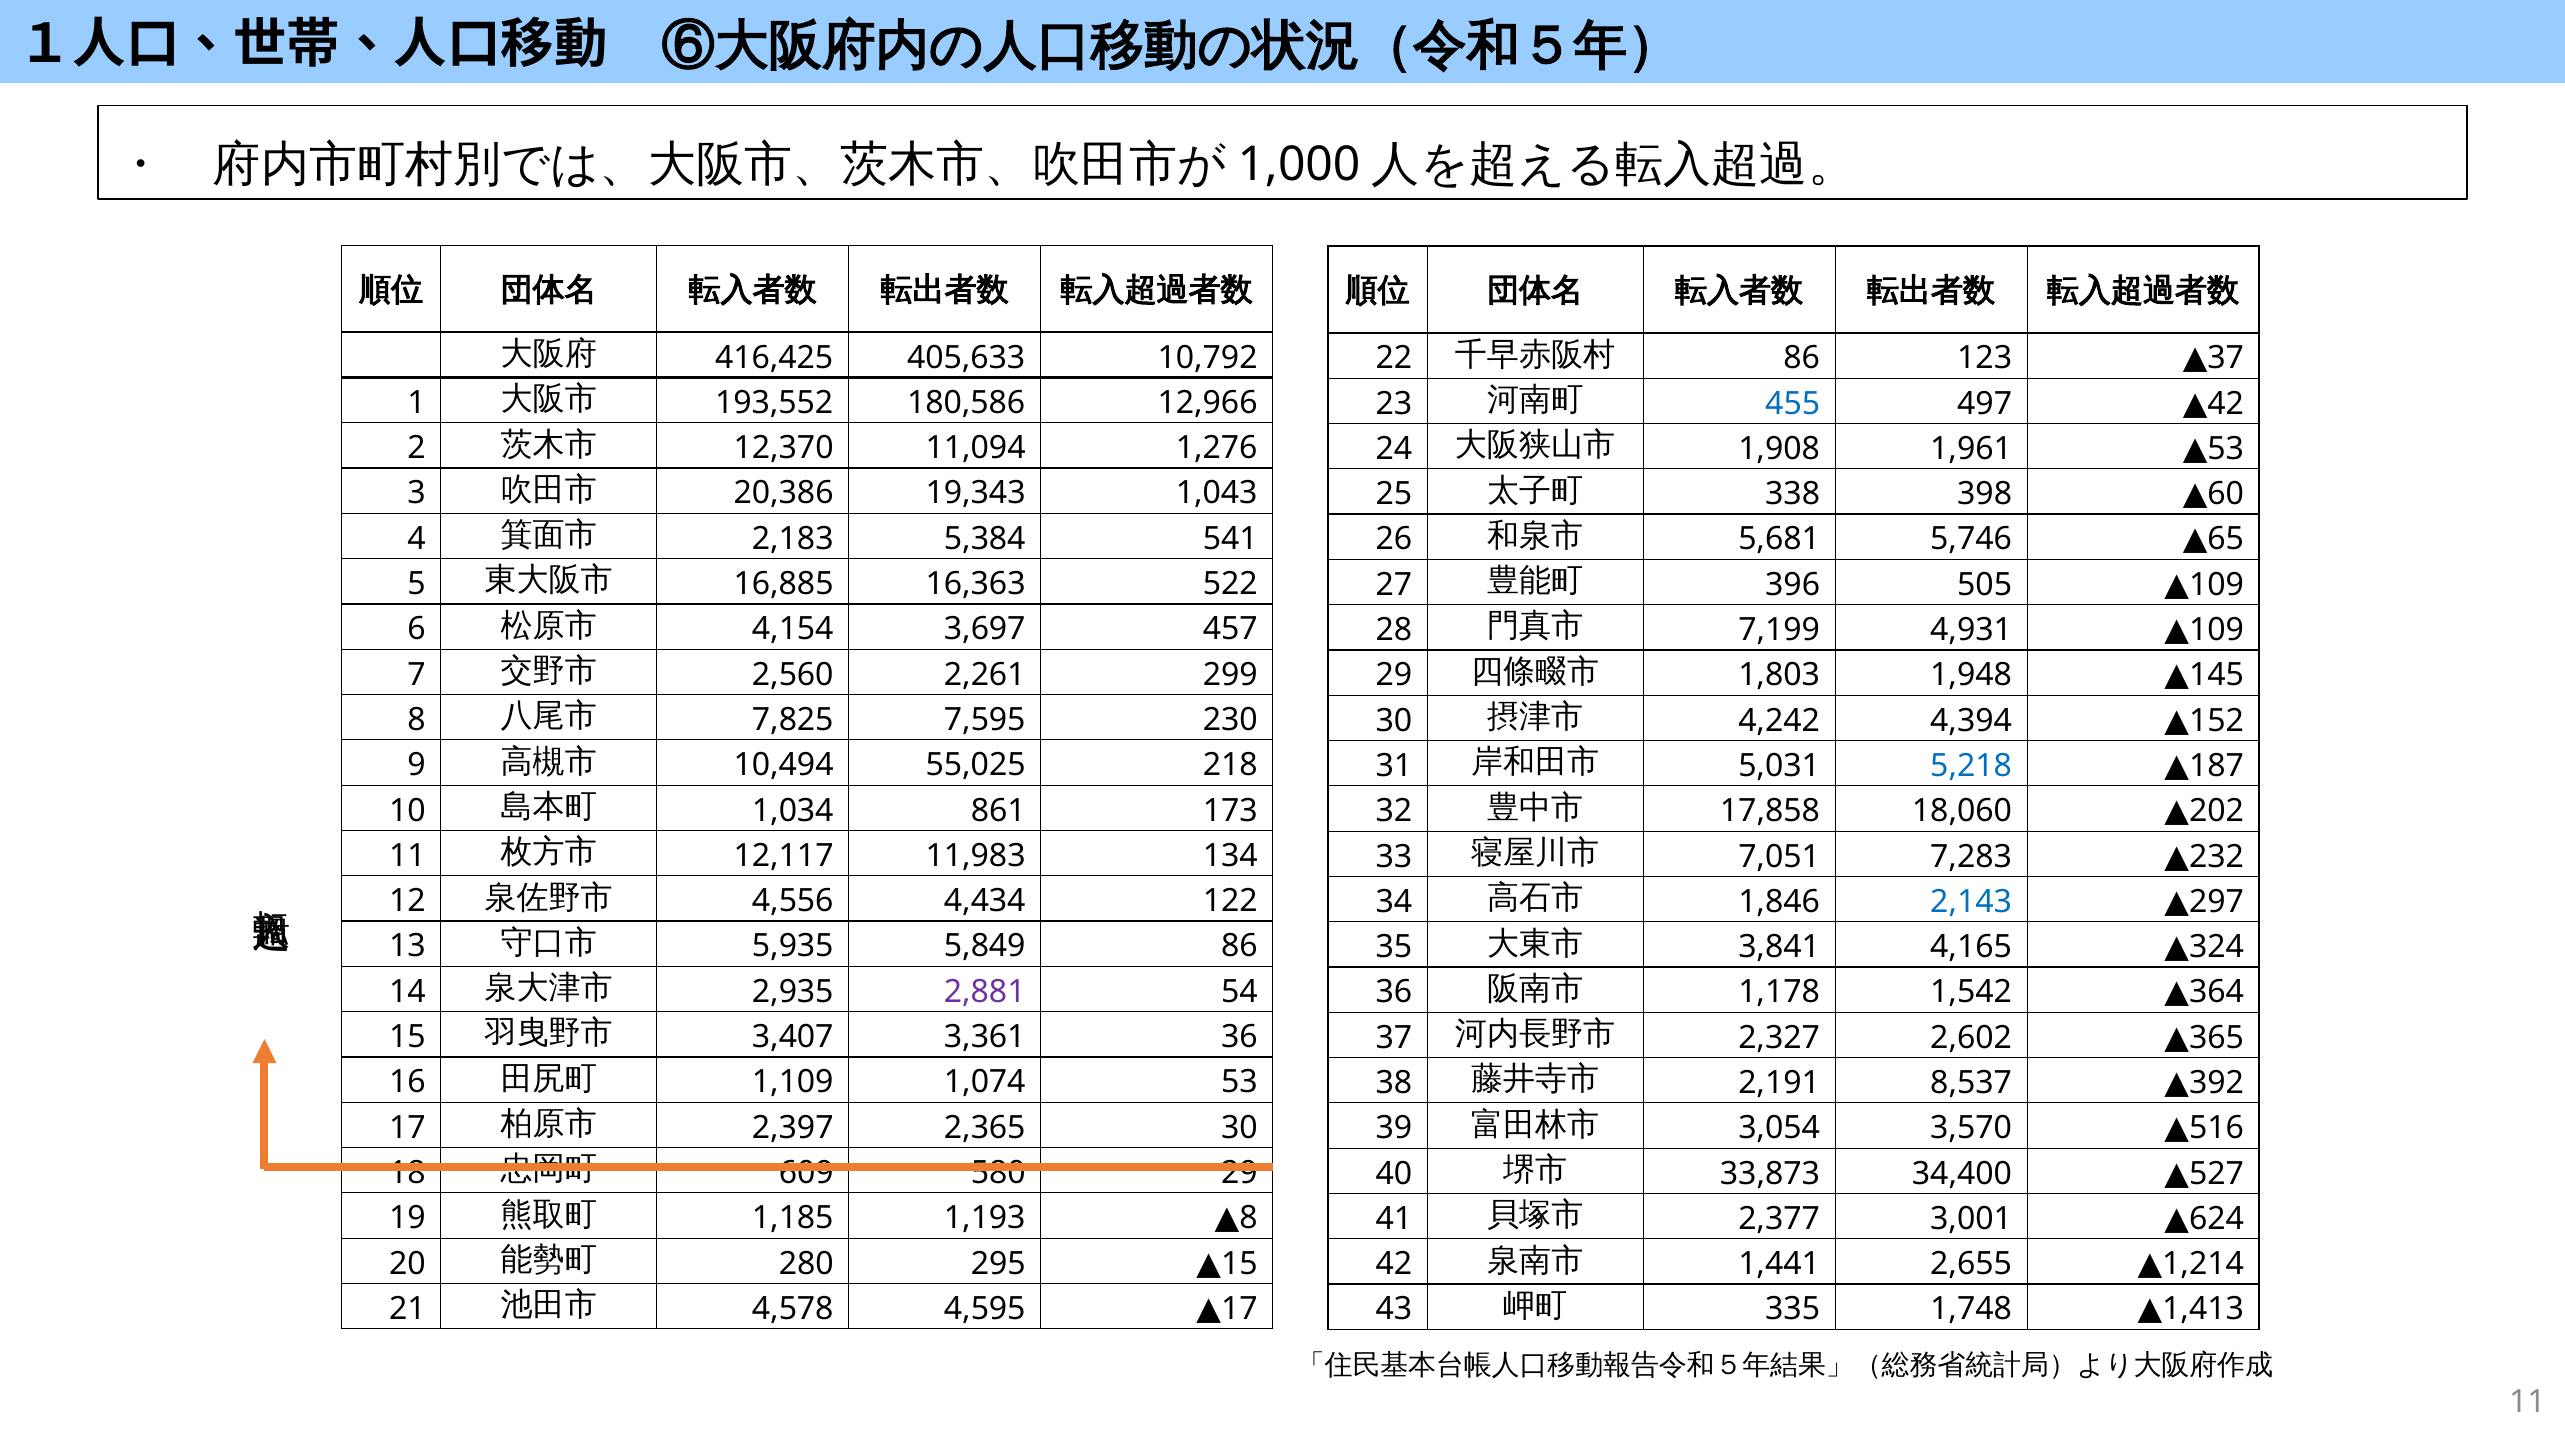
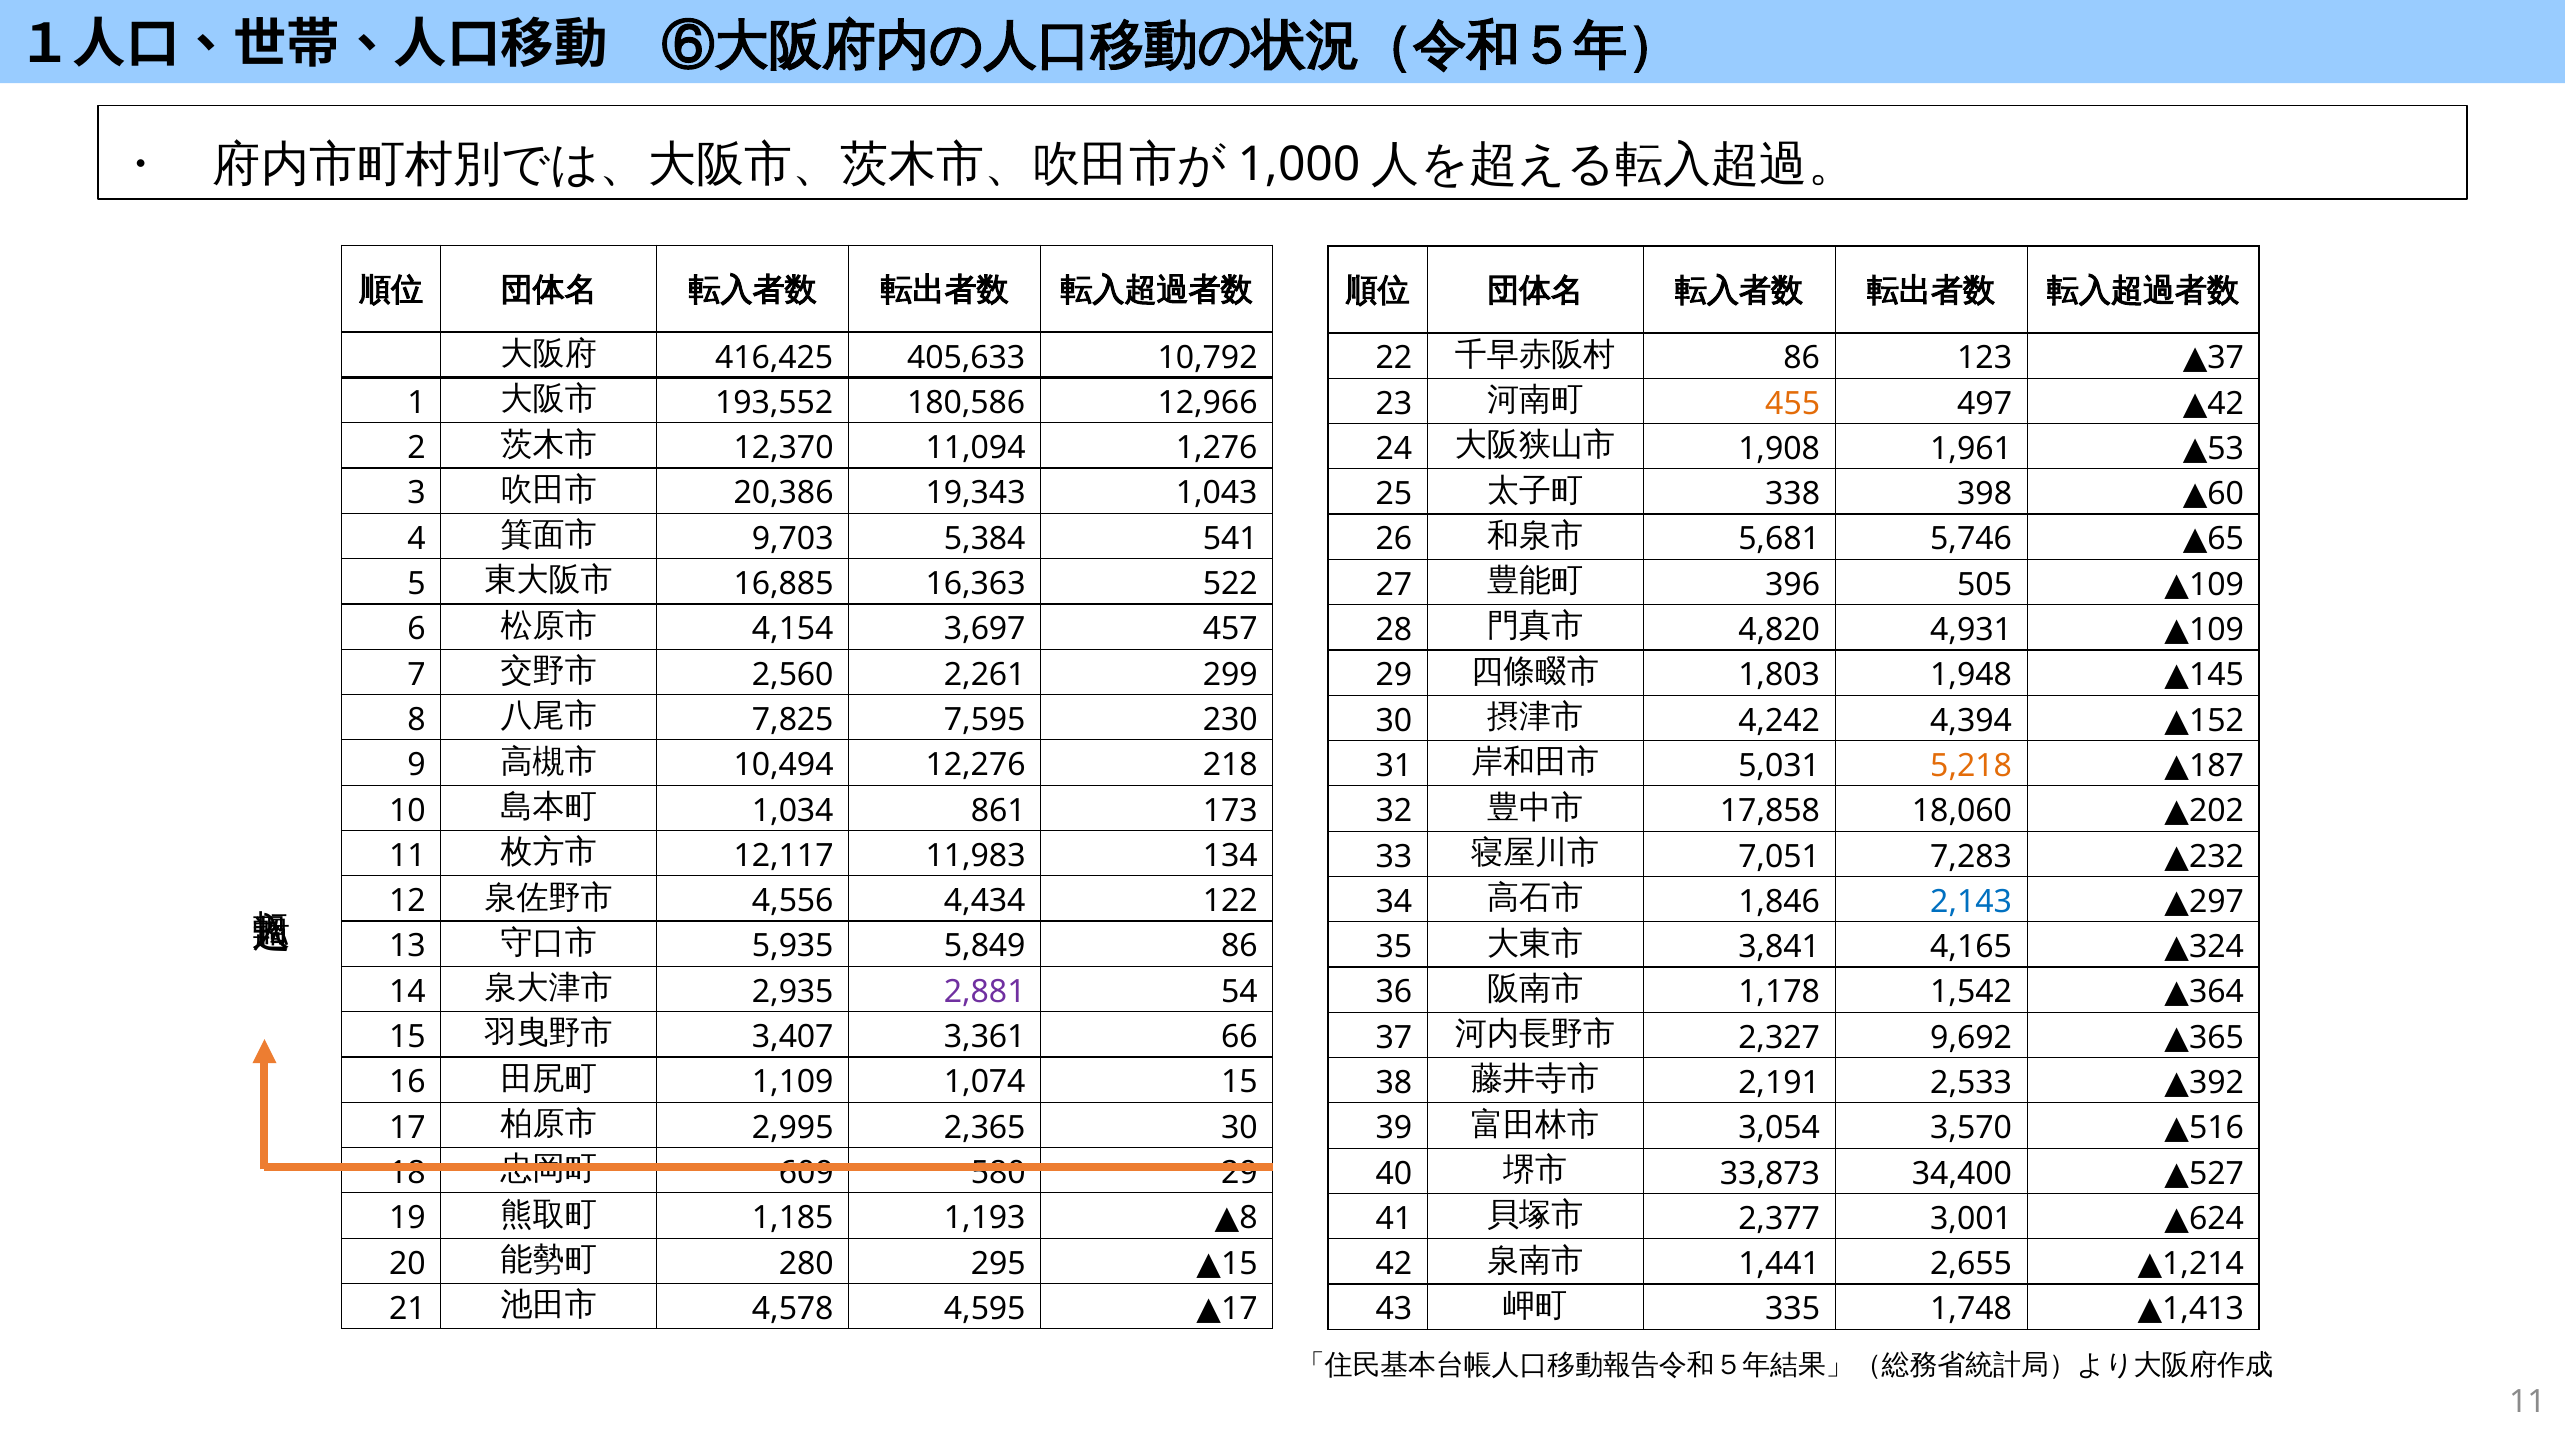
455 colour: blue -> orange
2,183: 2,183 -> 9,703
7,199: 7,199 -> 4,820
55,025: 55,025 -> 12,276
5,218 colour: blue -> orange
3,361 36: 36 -> 66
2,602: 2,602 -> 9,692
1,074 53: 53 -> 15
8,537: 8,537 -> 2,533
2,397: 2,397 -> 2,995
